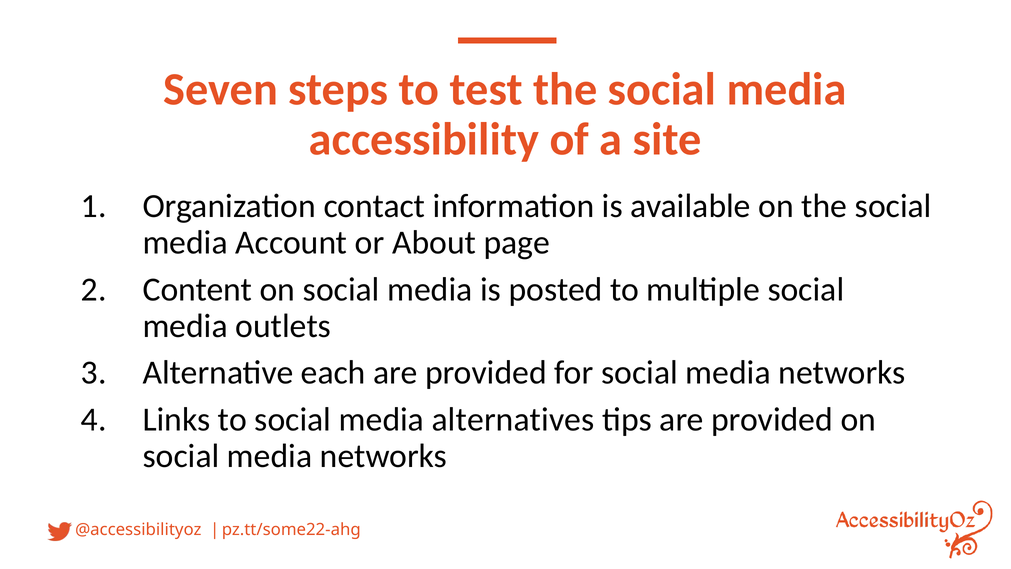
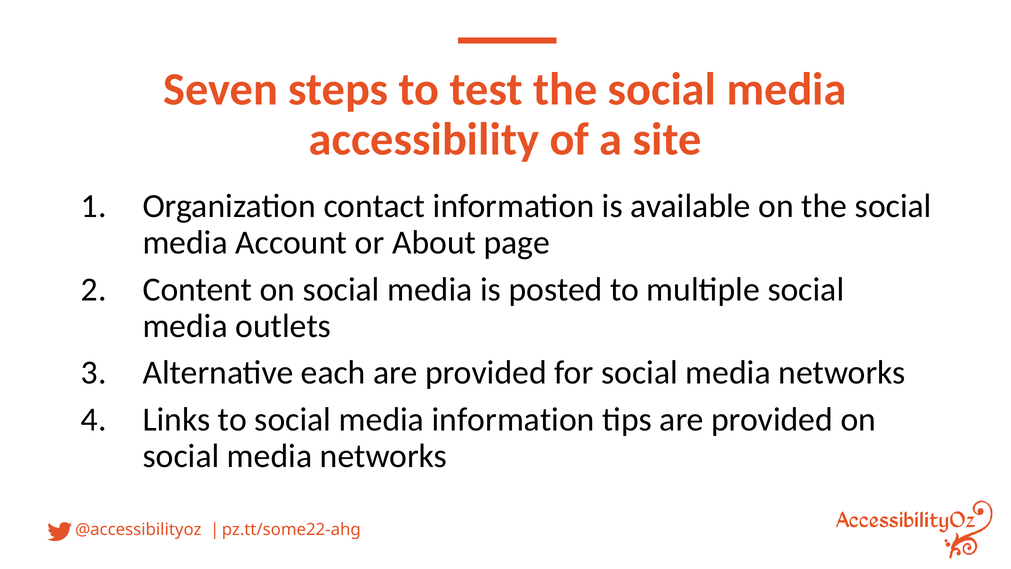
media alternatives: alternatives -> information
